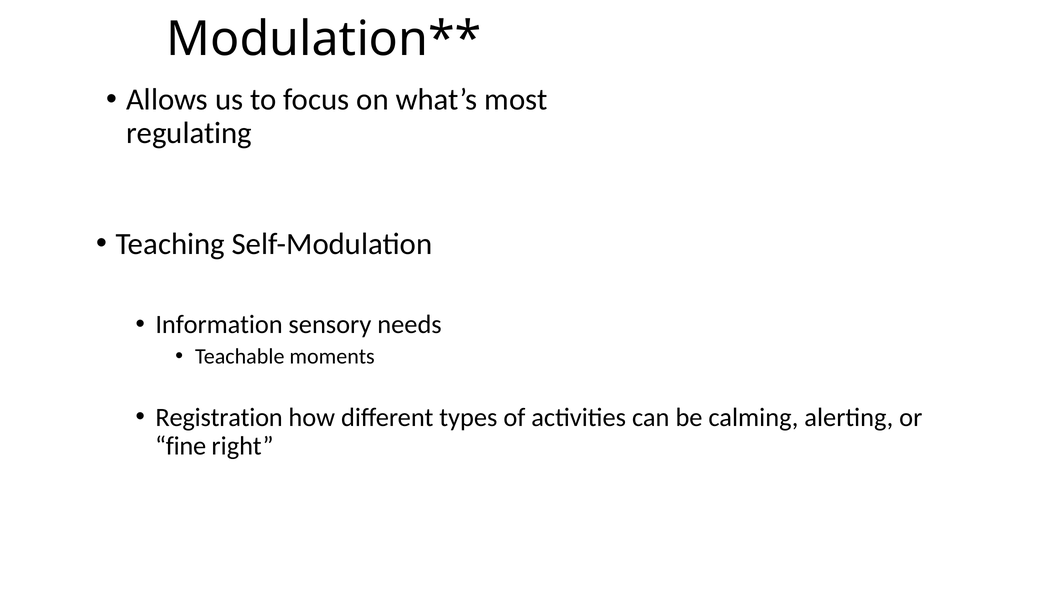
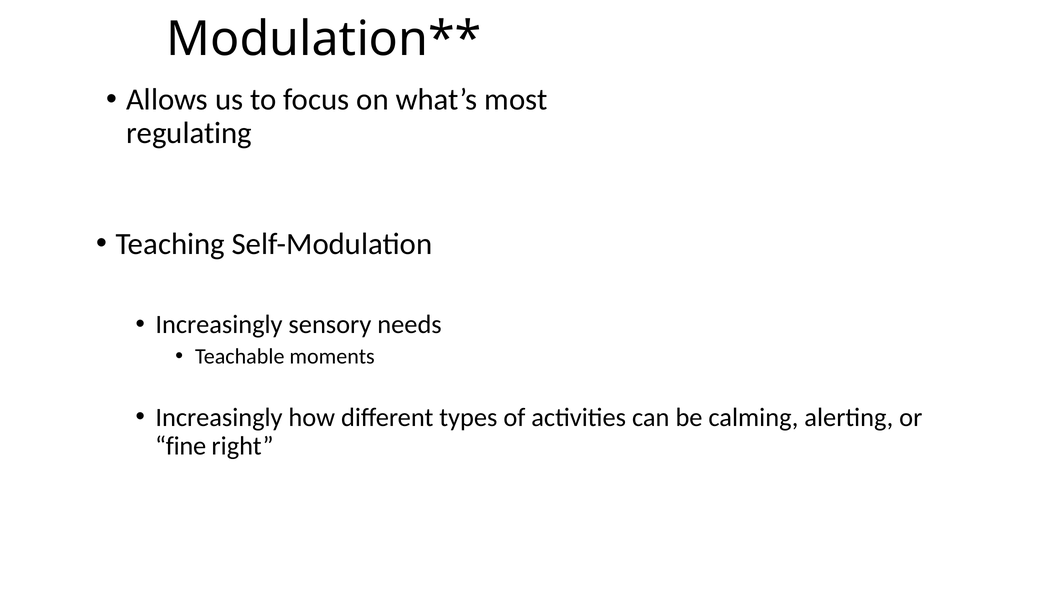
Information at (219, 324): Information -> Increasingly
Registration at (219, 417): Registration -> Increasingly
